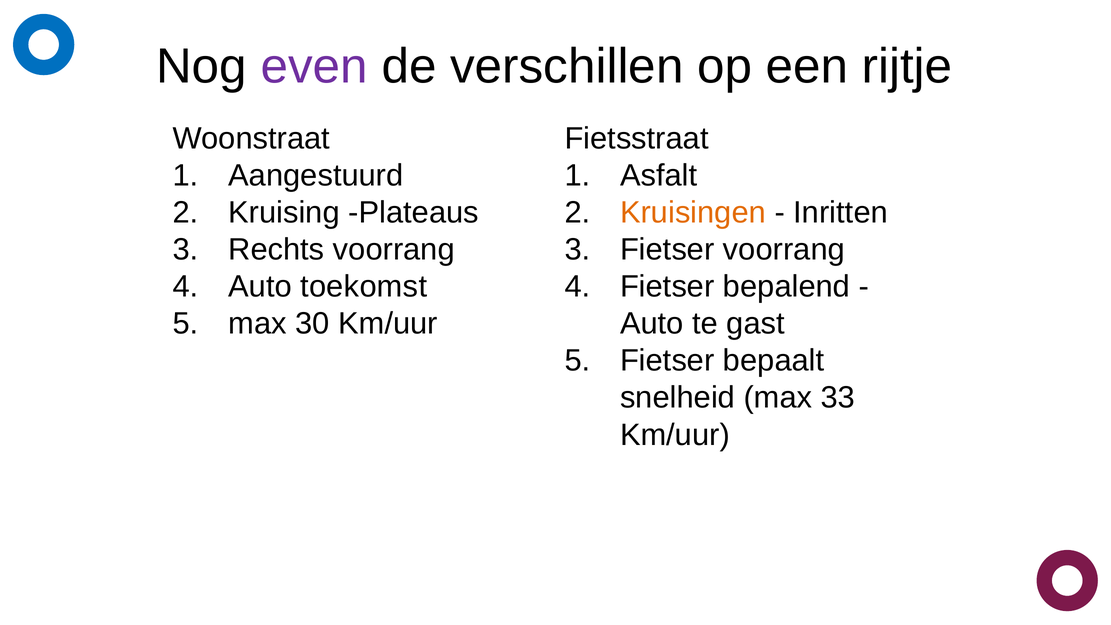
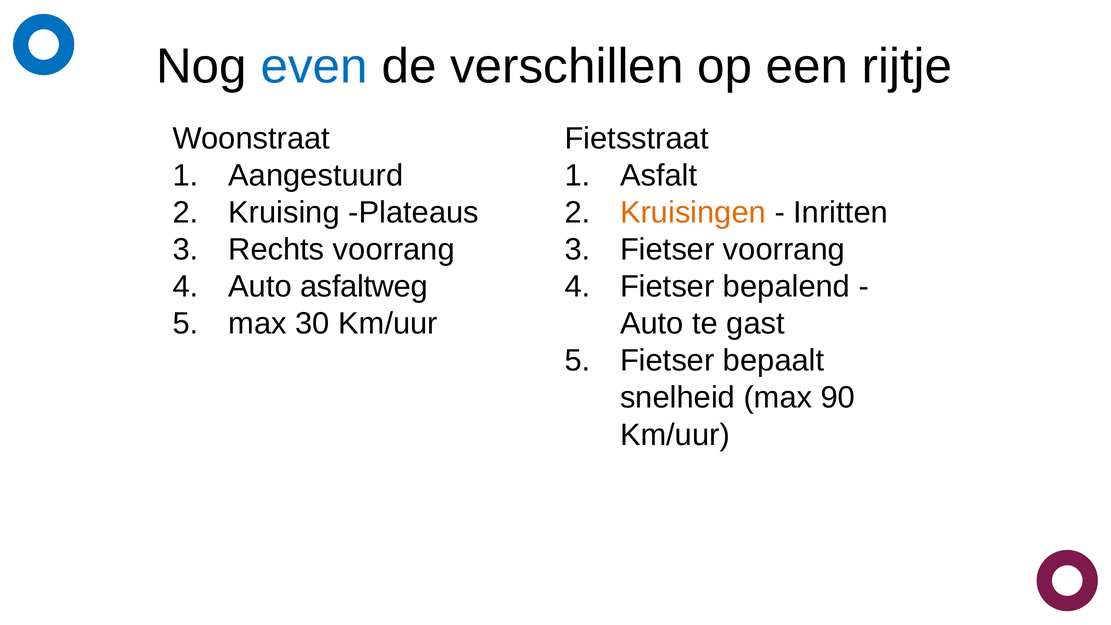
even colour: purple -> blue
toekomst: toekomst -> asfaltweg
33: 33 -> 90
